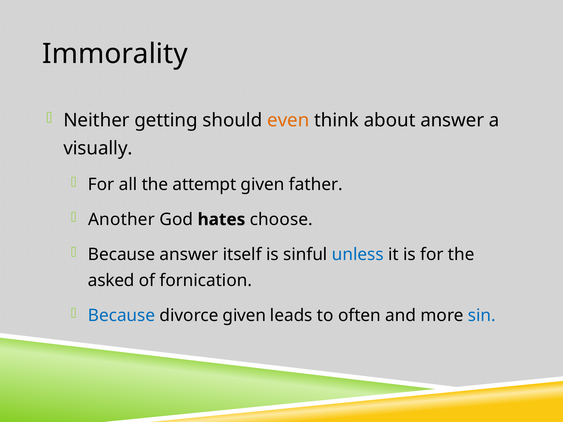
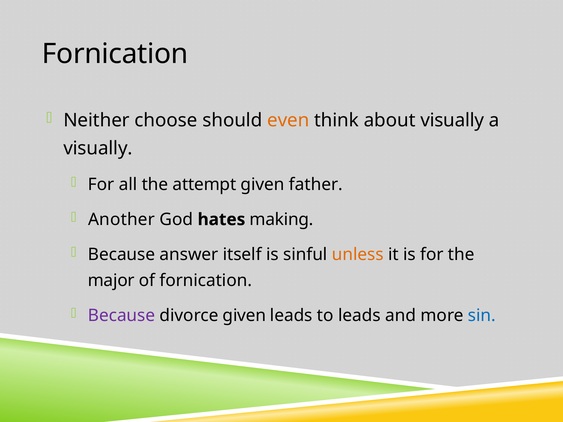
Immorality at (115, 54): Immorality -> Fornication
getting: getting -> choose
about answer: answer -> visually
choose: choose -> making
unless colour: blue -> orange
asked: asked -> major
Because at (122, 316) colour: blue -> purple
to often: often -> leads
